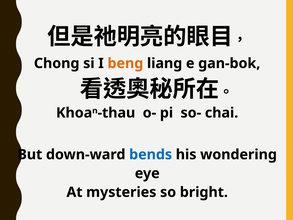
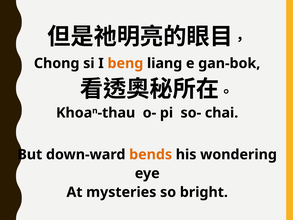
bends colour: blue -> orange
